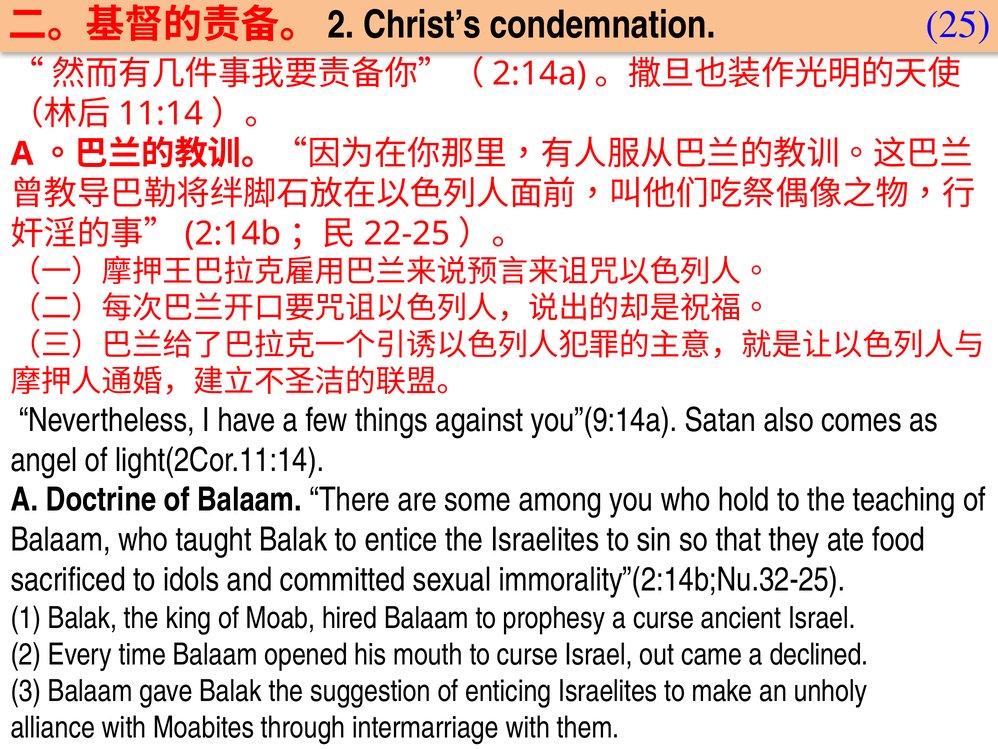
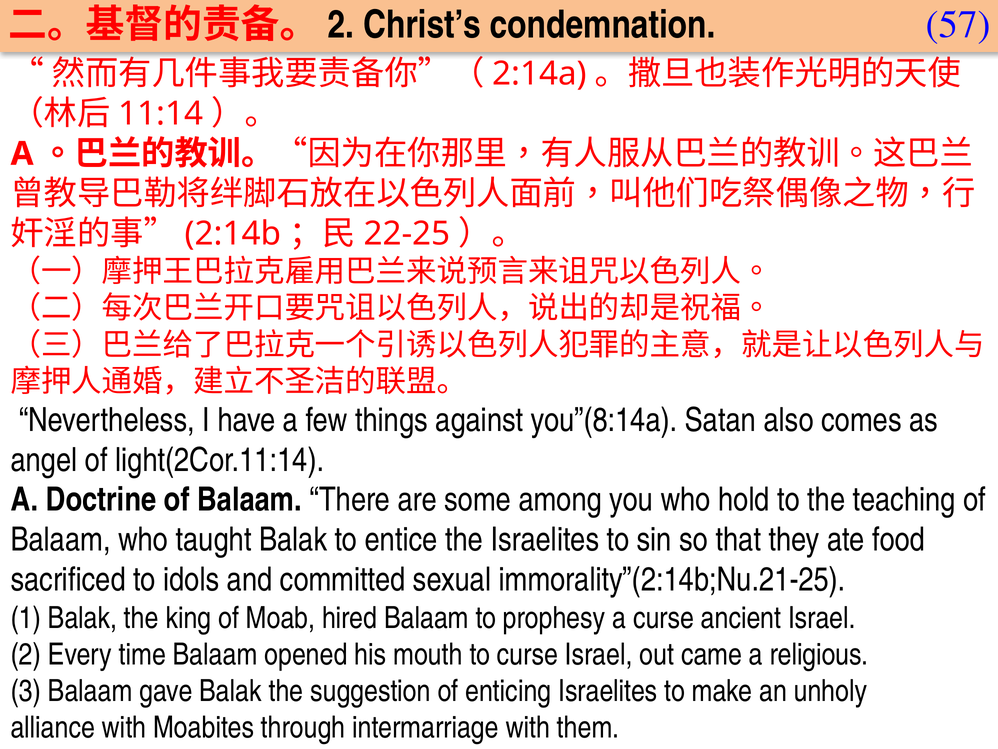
25: 25 -> 57
you”(9:14a: you”(9:14a -> you”(8:14a
immorality”(2:14b;Nu.32-25: immorality”(2:14b;Nu.32-25 -> immorality”(2:14b;Nu.21-25
declined: declined -> religious
